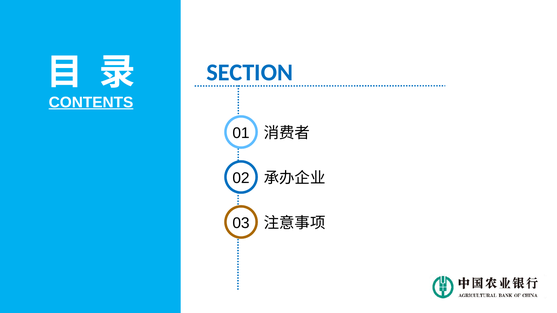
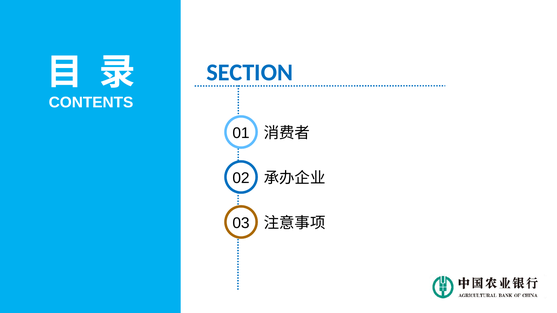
CONTENTS underline: present -> none
